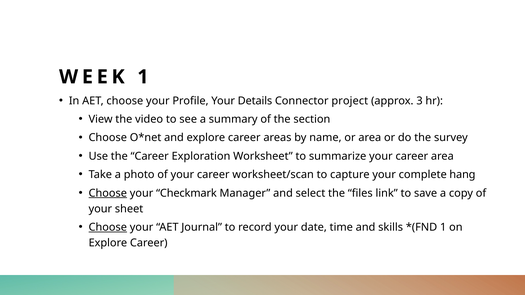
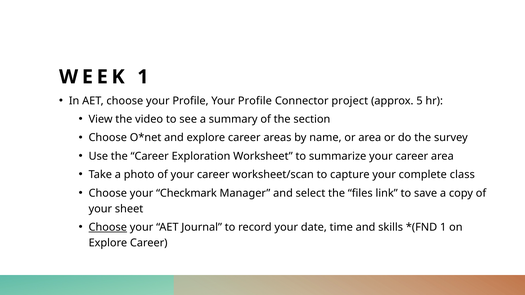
Profile Your Details: Details -> Profile
3: 3 -> 5
hang: hang -> class
Choose at (108, 193) underline: present -> none
